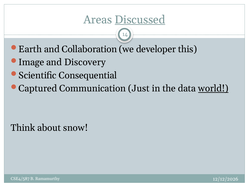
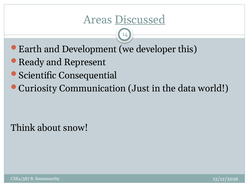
Collaboration: Collaboration -> Development
Image: Image -> Ready
Discovery: Discovery -> Represent
Captured: Captured -> Curiosity
world underline: present -> none
